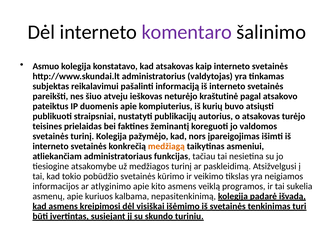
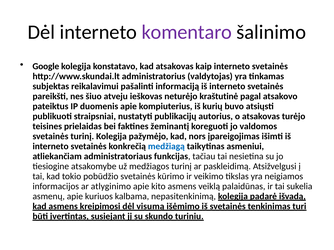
Asmuo: Asmuo -> Google
medžiagą colour: orange -> blue
programos: programos -> palaidūnas
visiškai: visiškai -> visumą
